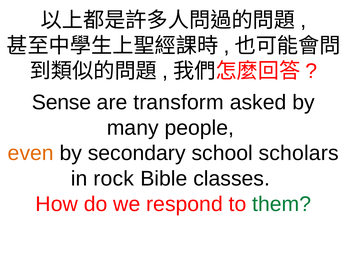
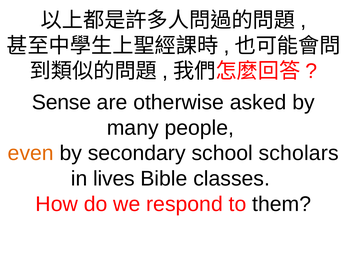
transform: transform -> otherwise
rock: rock -> lives
them colour: green -> black
